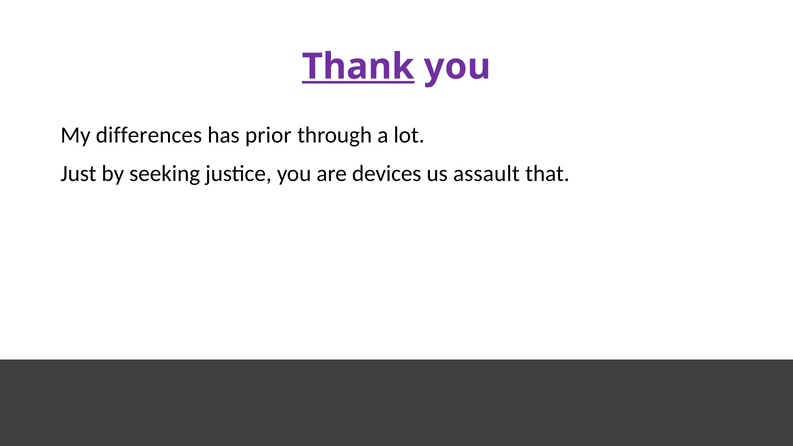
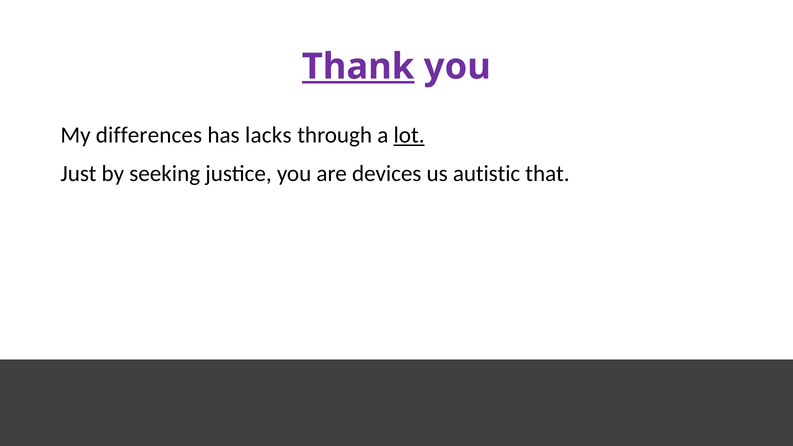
prior: prior -> lacks
lot underline: none -> present
assault: assault -> autistic
